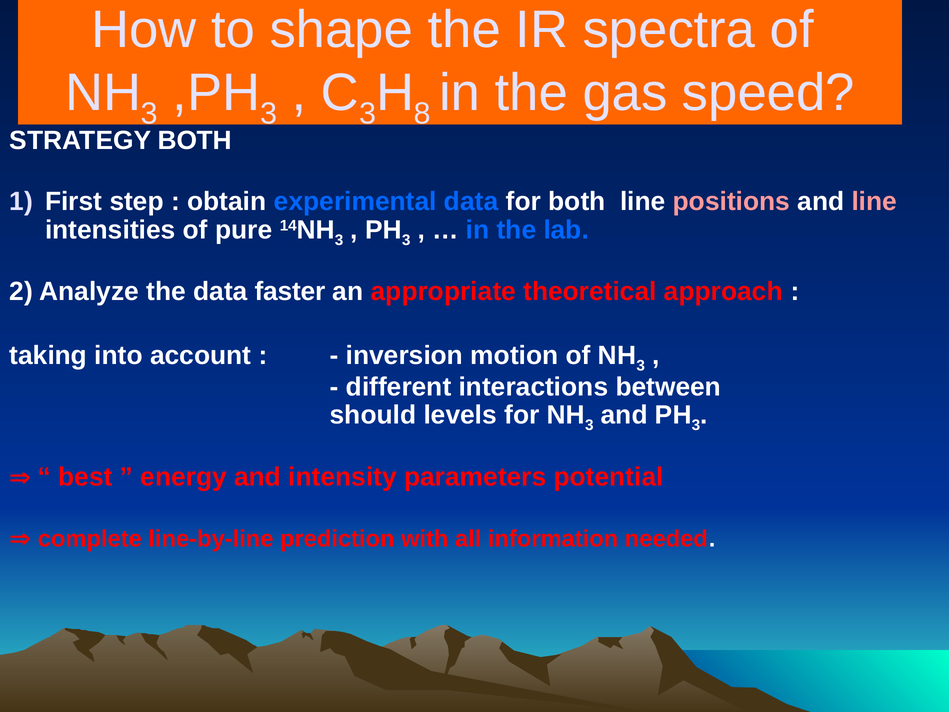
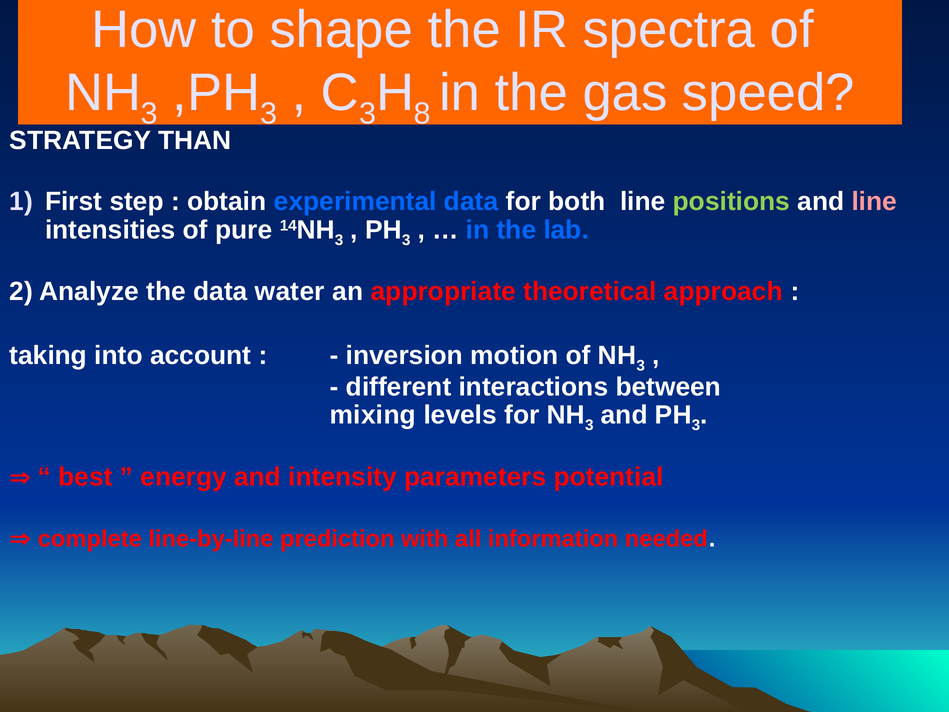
STRATEGY BOTH: BOTH -> THAN
positions colour: pink -> light green
faster: faster -> water
should: should -> mixing
